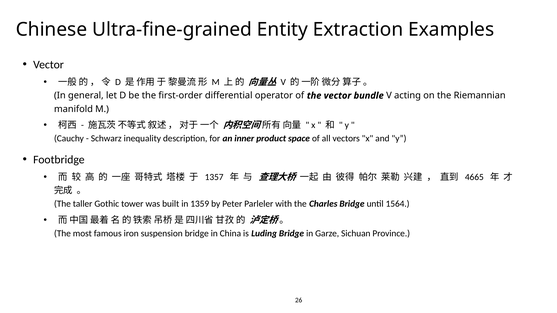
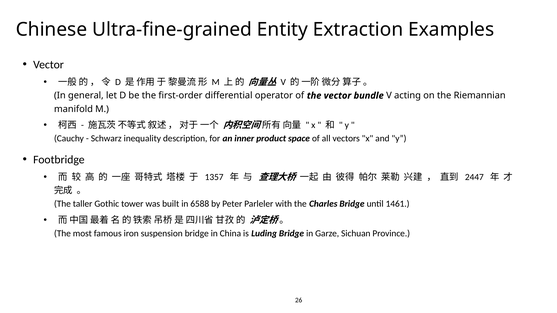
4665: 4665 -> 2447
1359: 1359 -> 6588
1564: 1564 -> 1461
